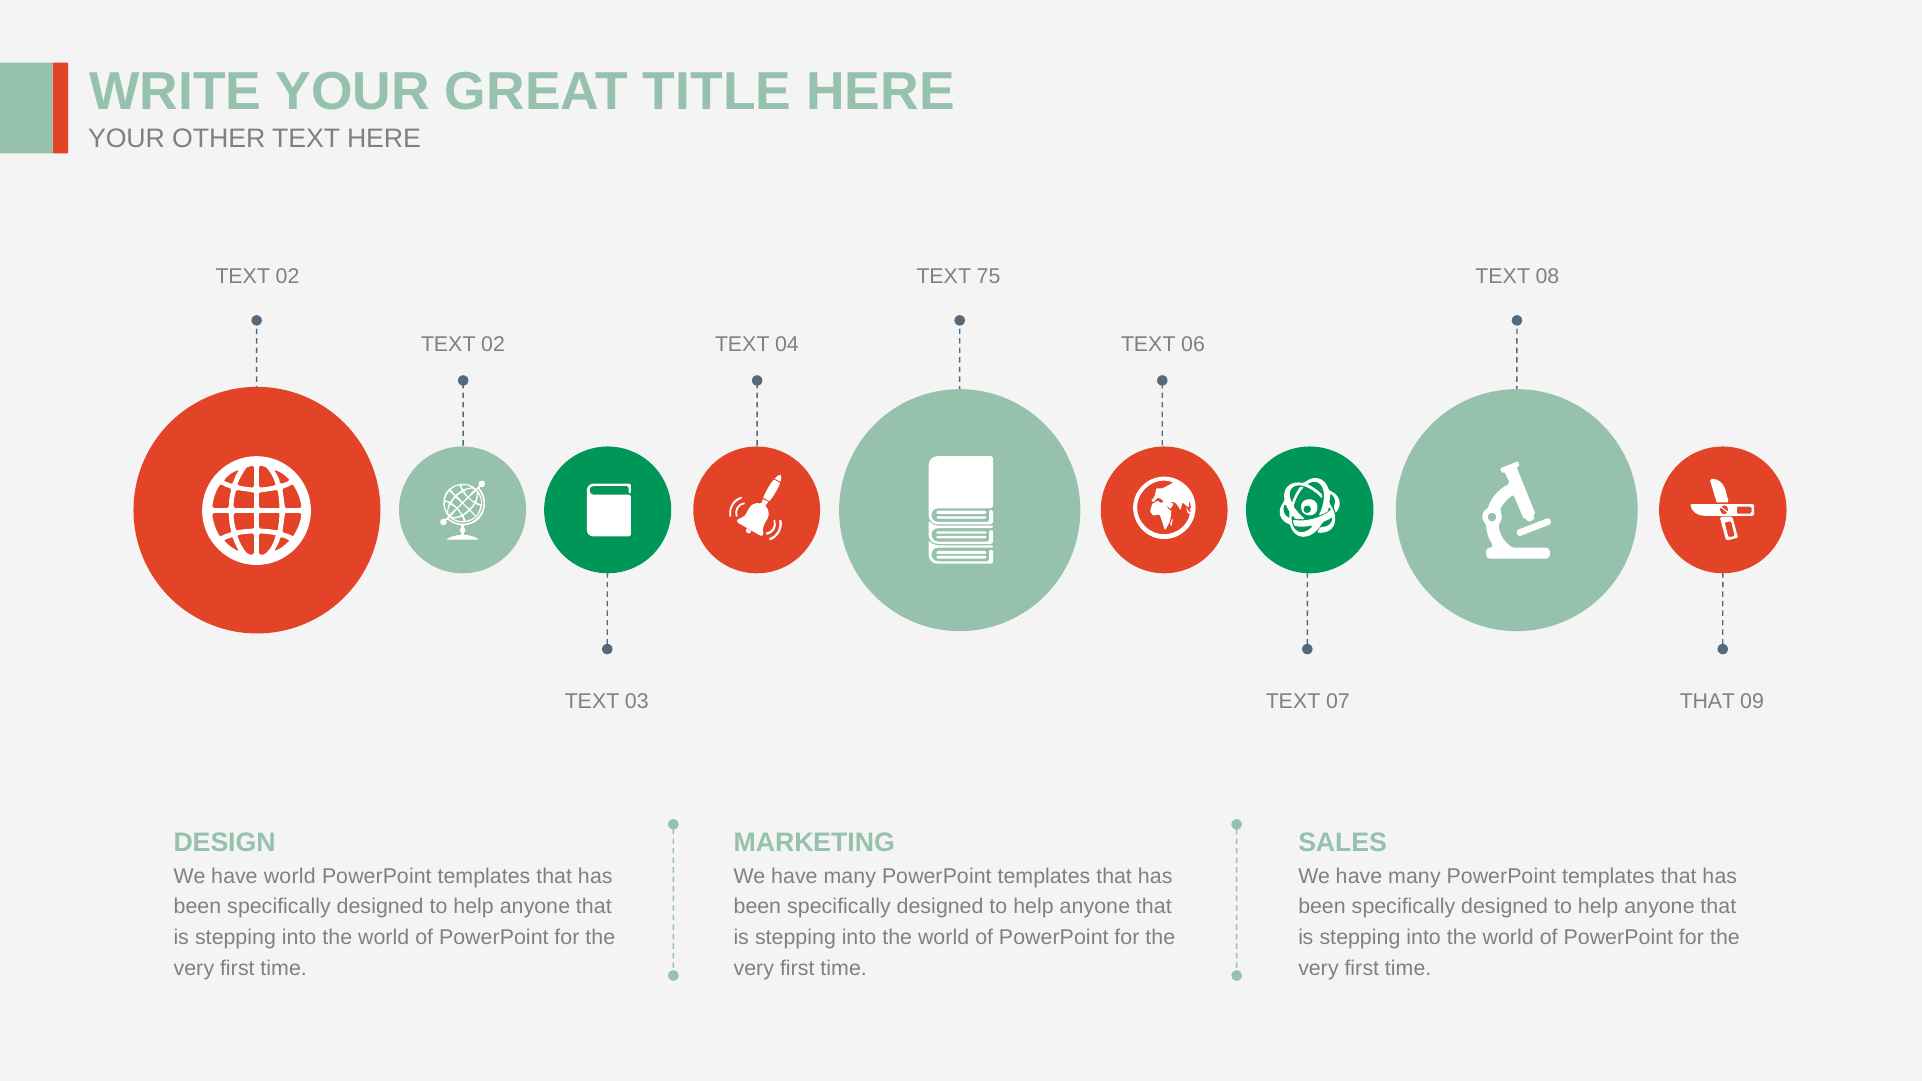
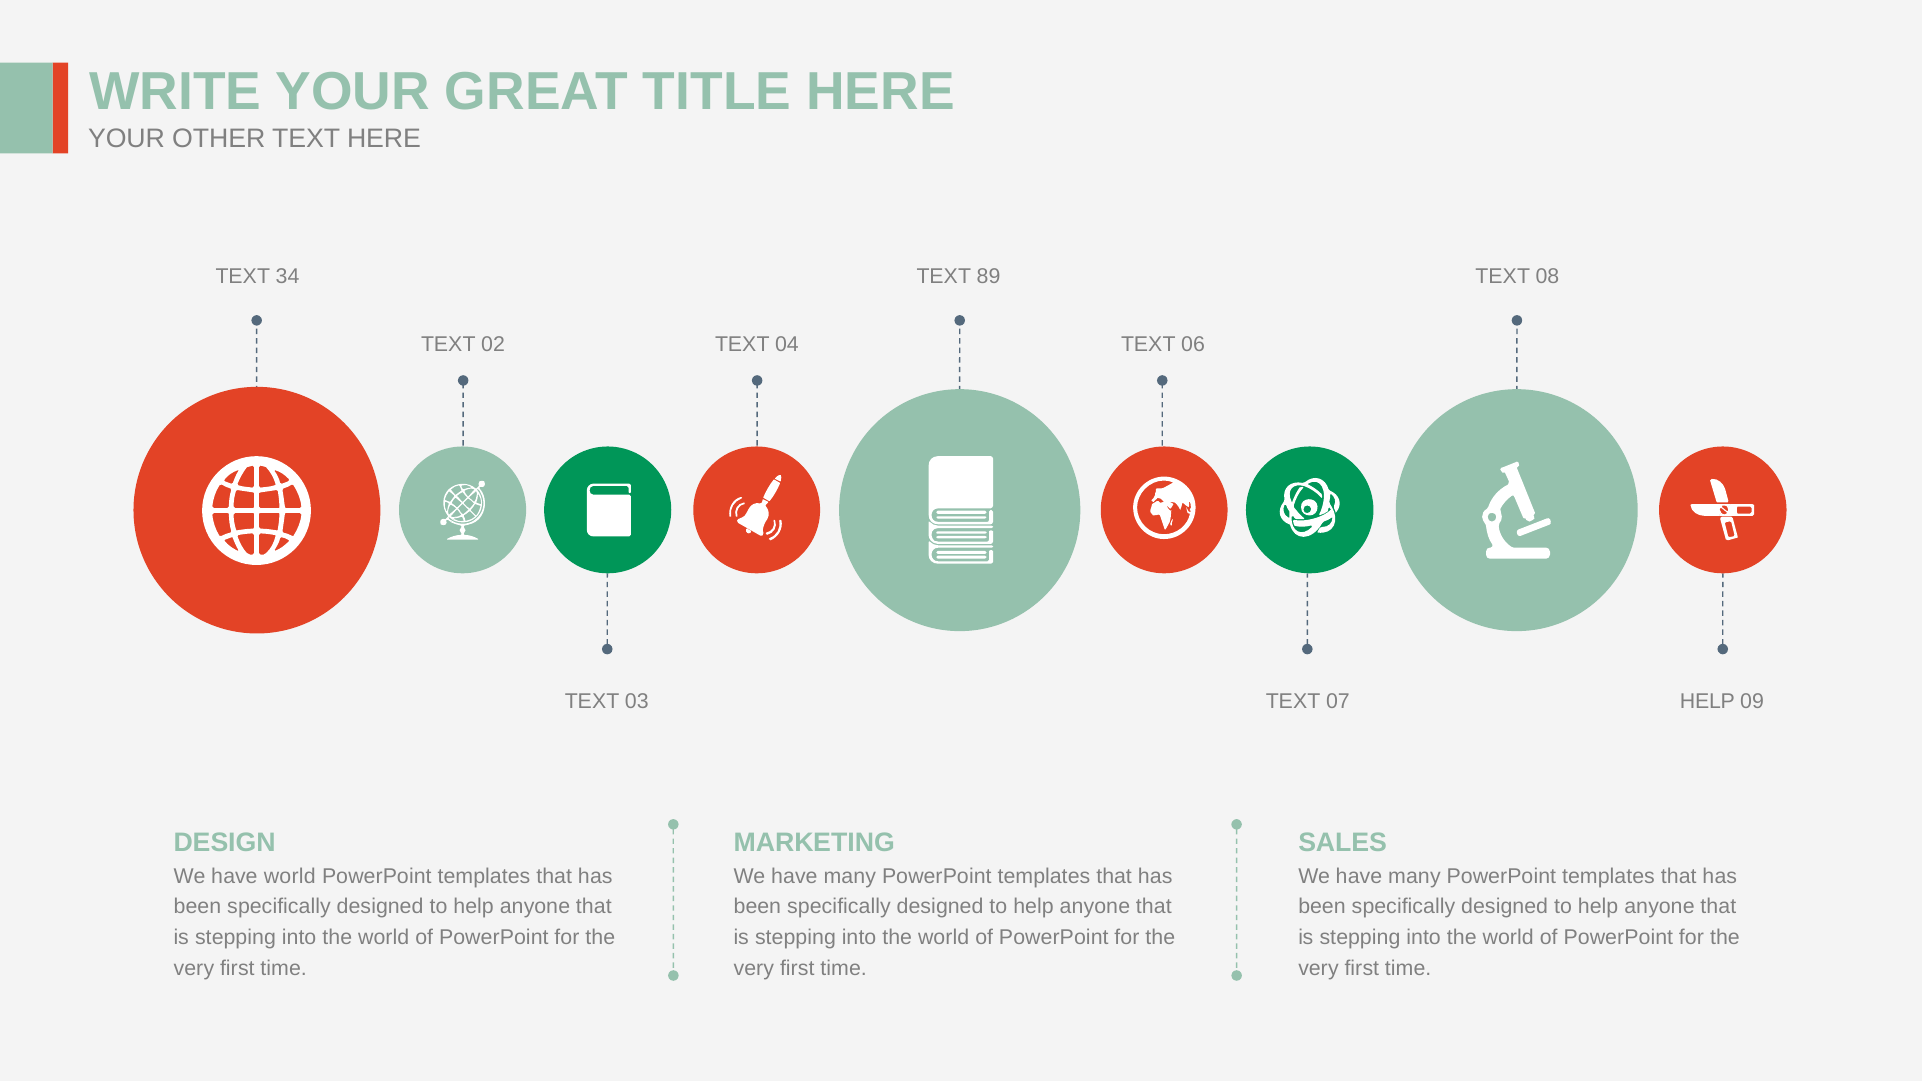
02 at (288, 277): 02 -> 34
75: 75 -> 89
07 THAT: THAT -> HELP
